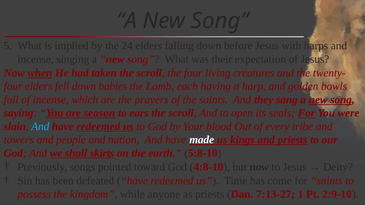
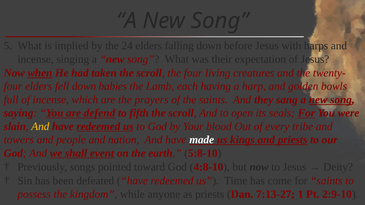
season: season -> defend
ears: ears -> fifth
And at (40, 127) colour: light blue -> yellow
skirts: skirts -> event
